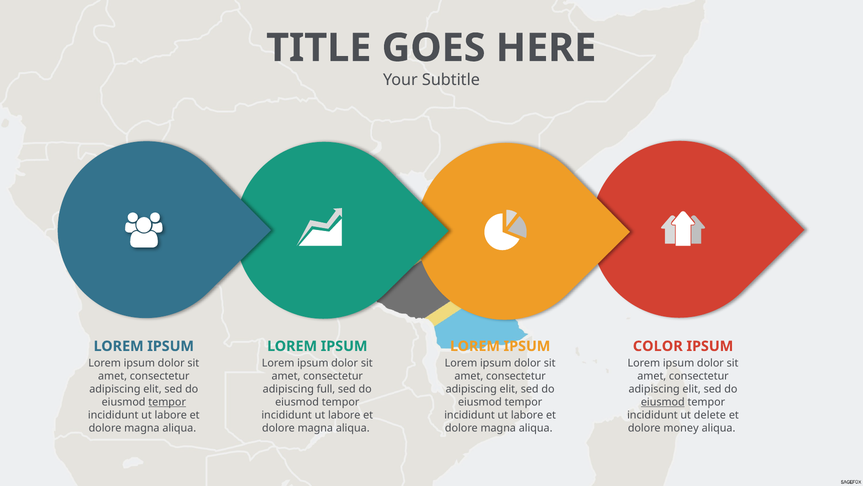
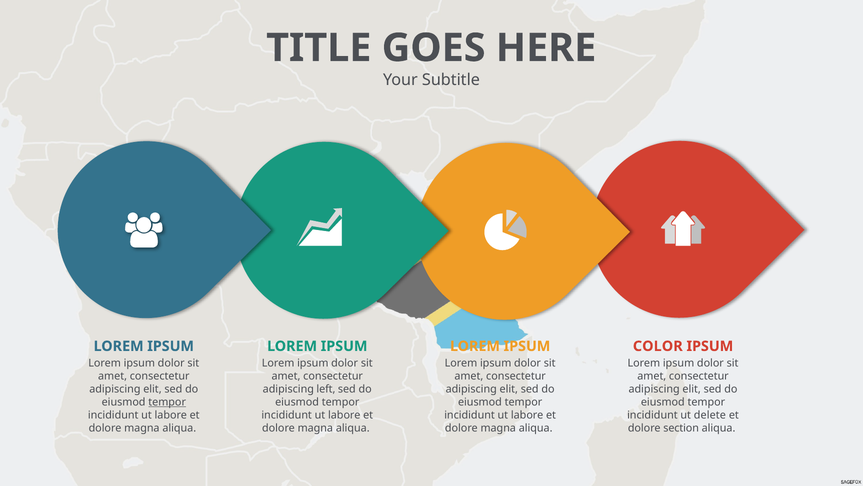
full: full -> left
eiusmod at (663, 402) underline: present -> none
money: money -> section
